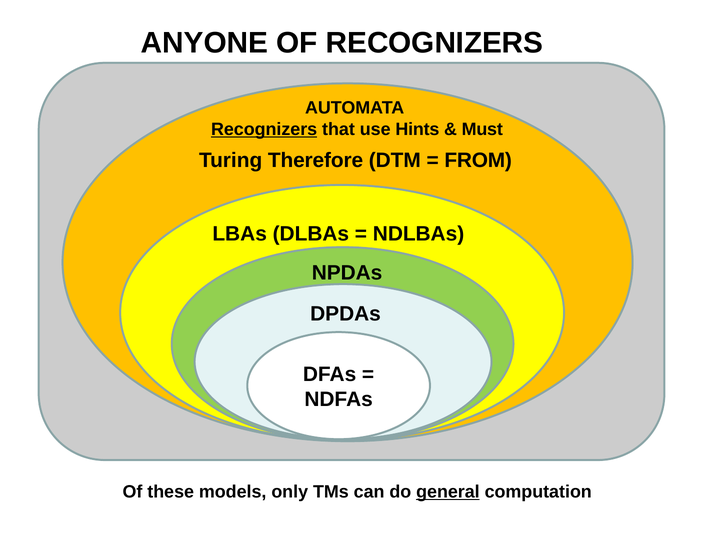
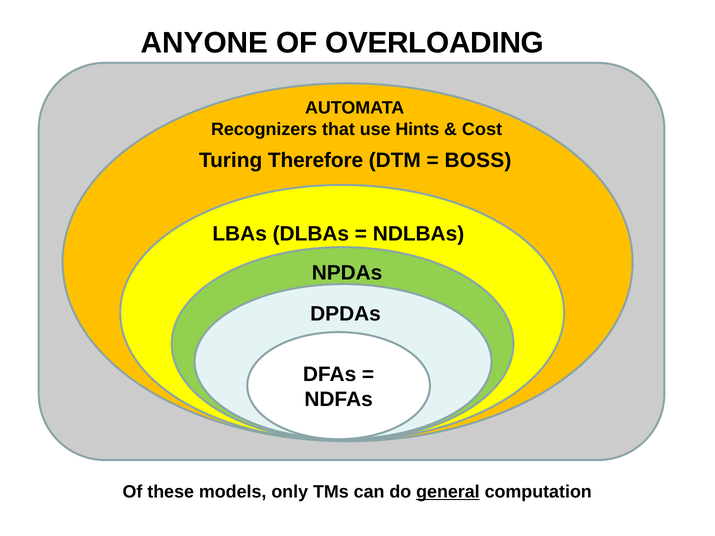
OF RECOGNIZERS: RECOGNIZERS -> OVERLOADING
Recognizers at (264, 129) underline: present -> none
Must: Must -> Cost
FROM: FROM -> BOSS
